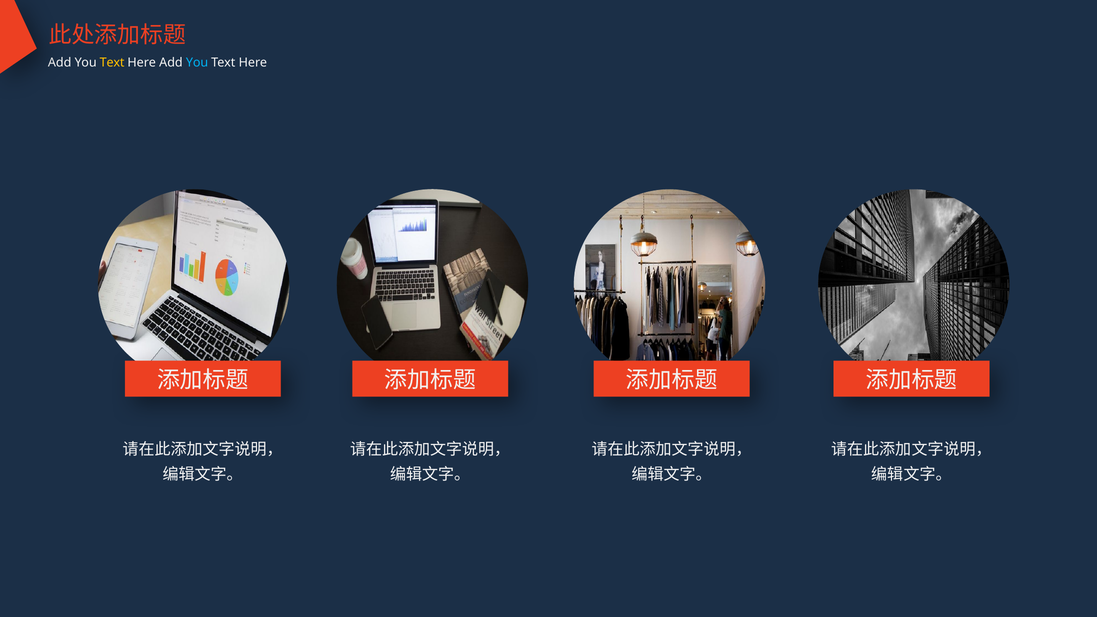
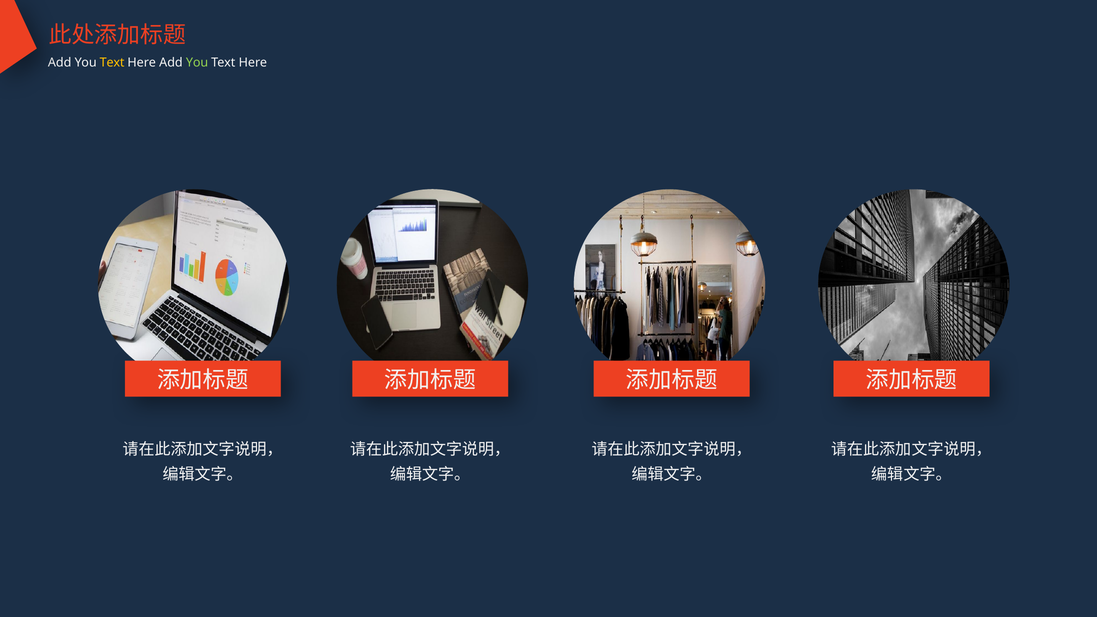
You at (197, 63) colour: light blue -> light green
